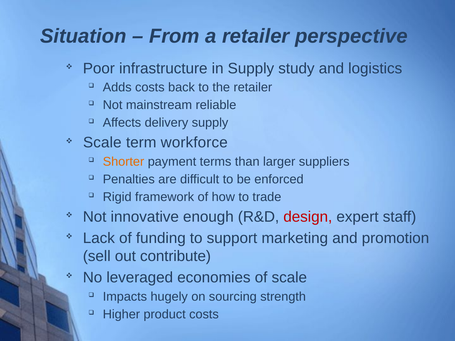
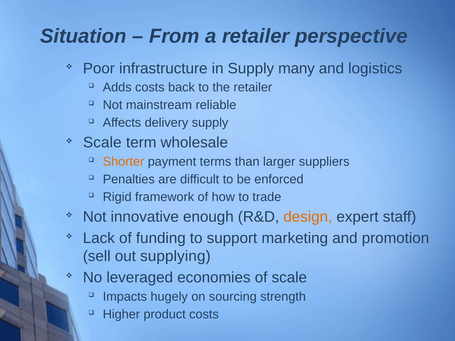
study: study -> many
workforce: workforce -> wholesale
design colour: red -> orange
contribute: contribute -> supplying
